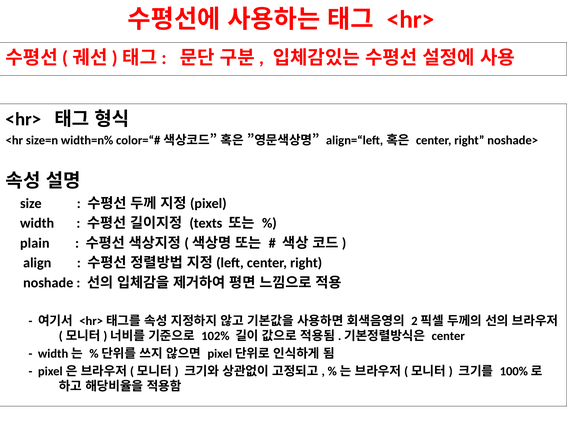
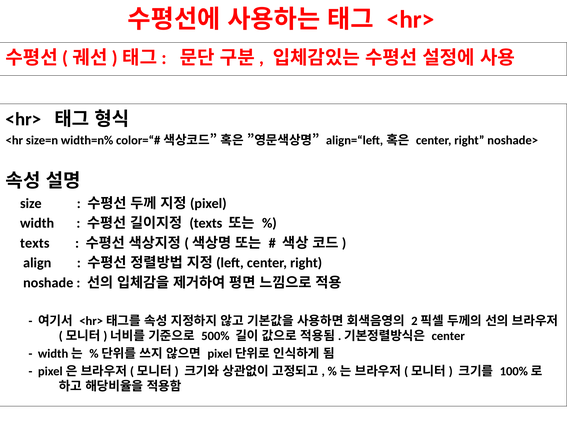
plain at (35, 243): plain -> texts
102%: 102% -> 500%
